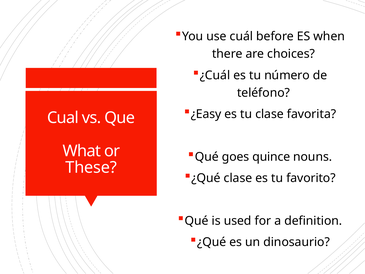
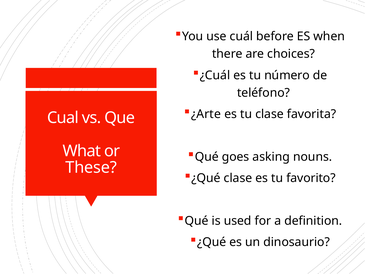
¿Easy: ¿Easy -> ¿Arte
quince: quince -> asking
